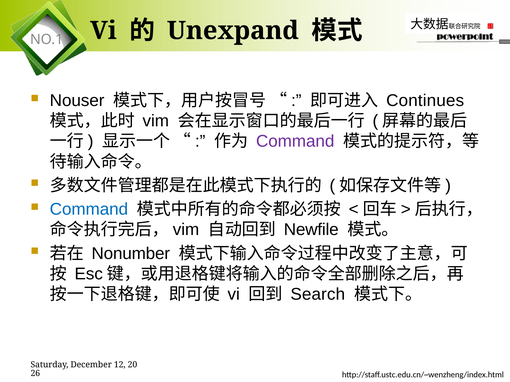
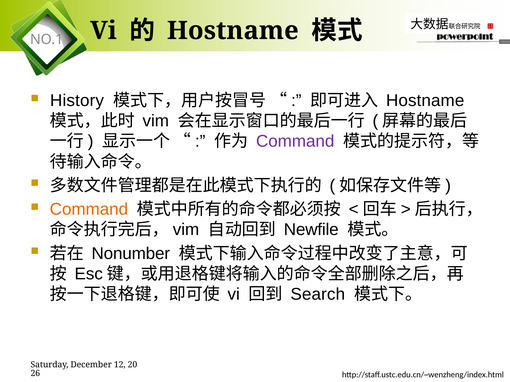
Unexpand at (233, 31): Unexpand -> Hostname
Nouser: Nouser -> History
Continues at (425, 101): Continues -> Hostname
Command at (89, 210) colour: blue -> orange
